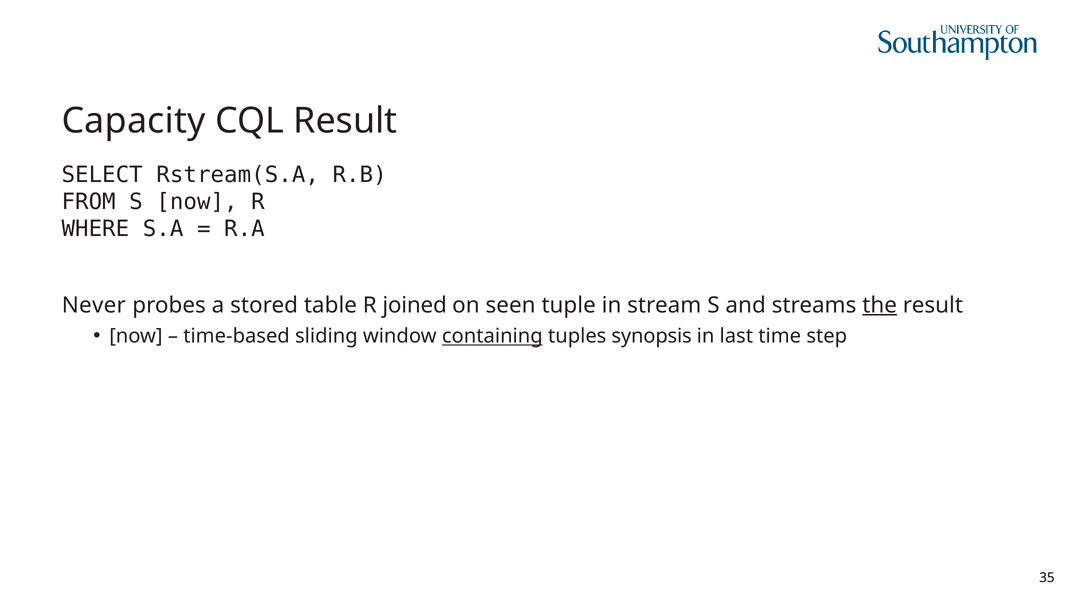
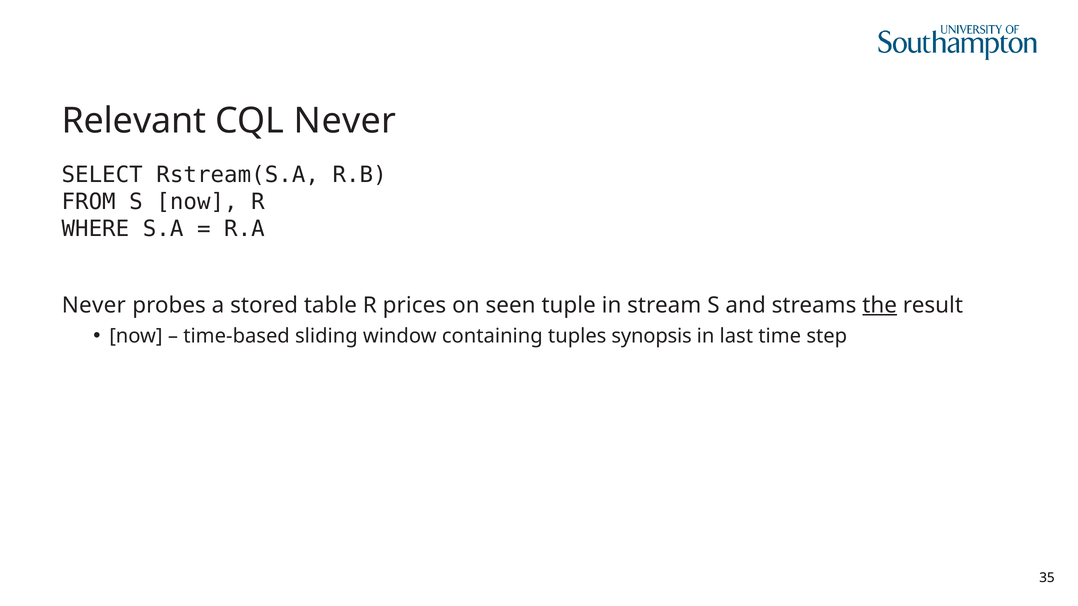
Capacity: Capacity -> Relevant
CQL Result: Result -> Never
joined: joined -> prices
containing underline: present -> none
